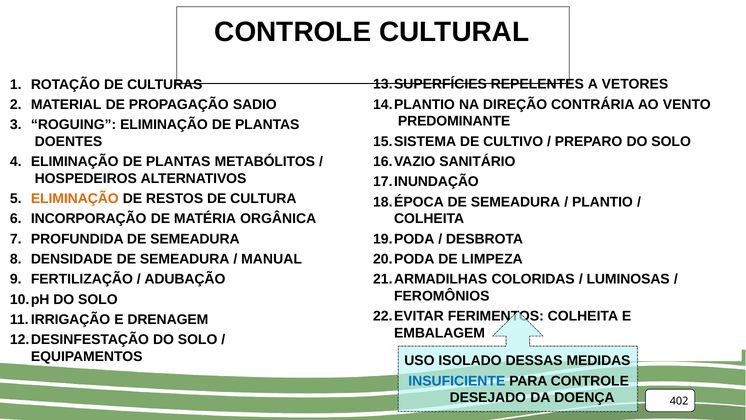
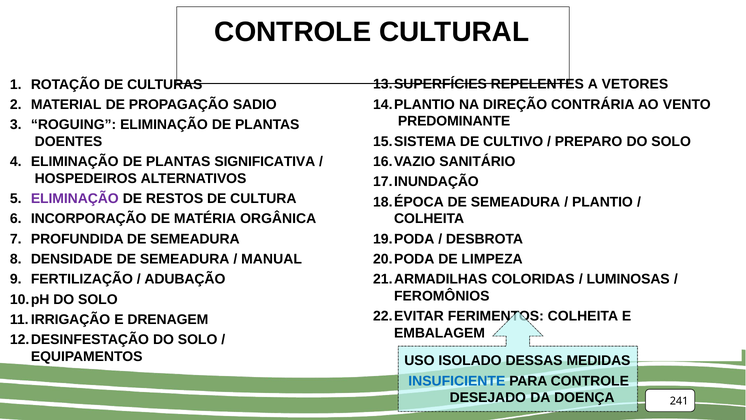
METABÓLITOS: METABÓLITOS -> SIGNIFICATIVA
ELIMINAÇÃO at (75, 198) colour: orange -> purple
402: 402 -> 241
